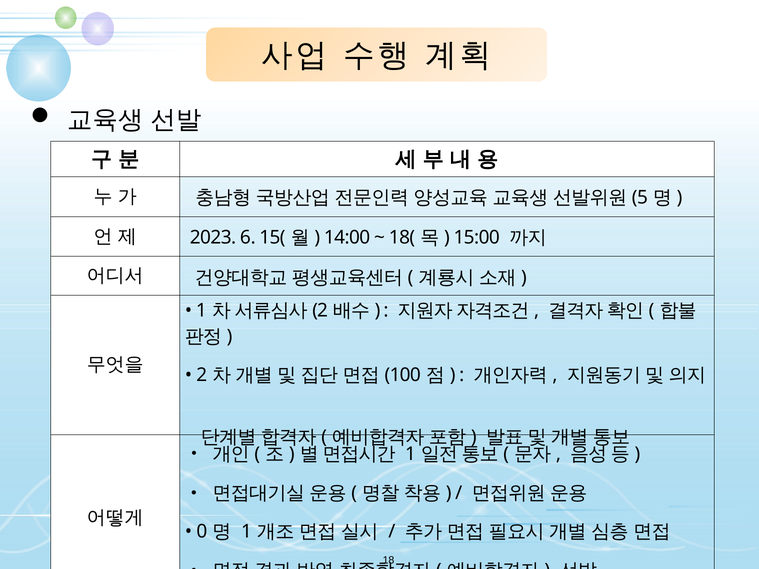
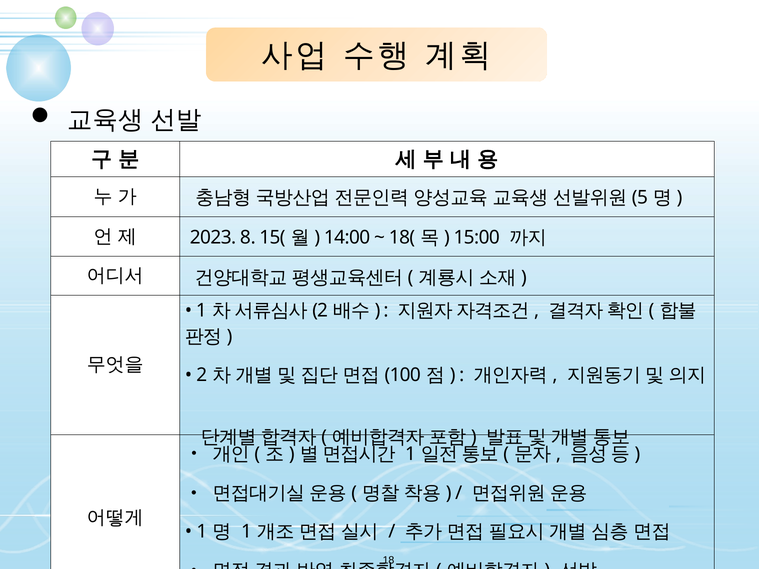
6: 6 -> 8
0 at (202, 532): 0 -> 1
